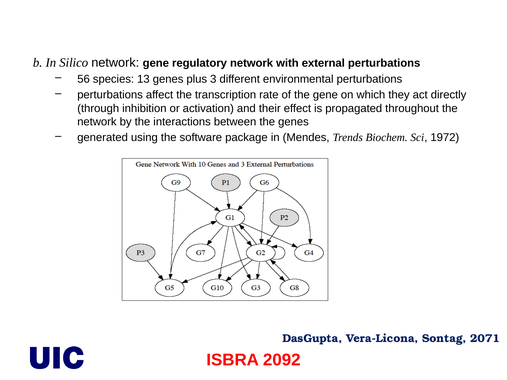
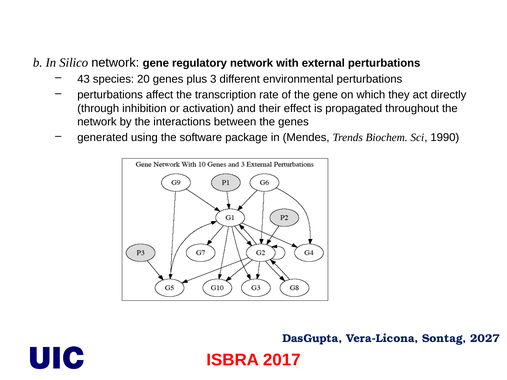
56: 56 -> 43
13: 13 -> 20
1972: 1972 -> 1990
2071: 2071 -> 2027
2092: 2092 -> 2017
